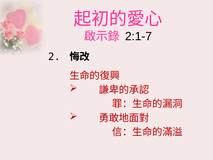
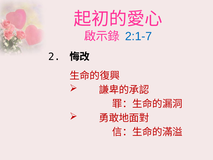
2:1-7 colour: black -> blue
